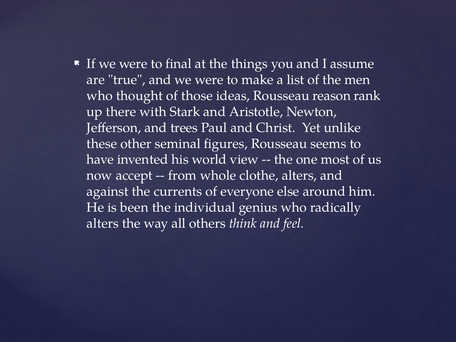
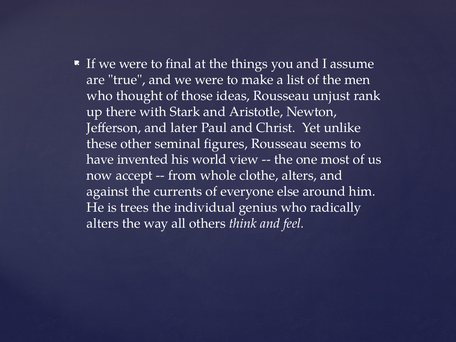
reason: reason -> unjust
trees: trees -> later
been: been -> trees
